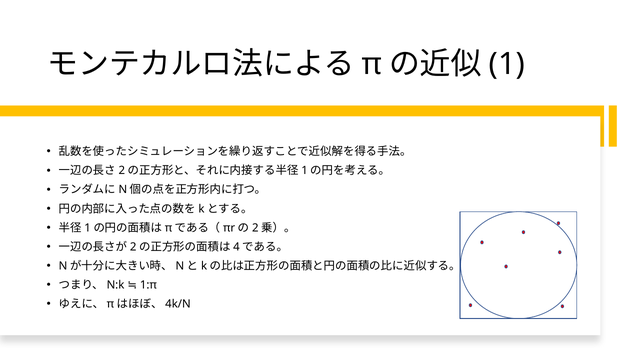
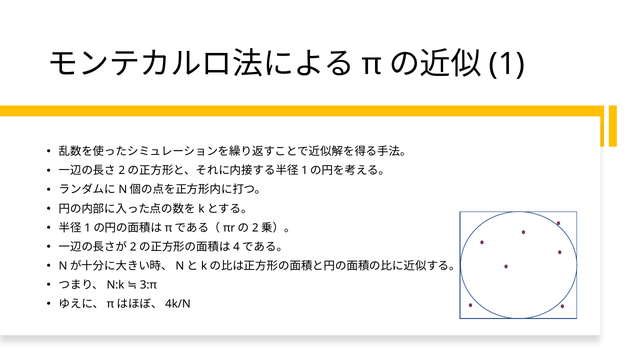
1:π: 1:π -> 3:π
